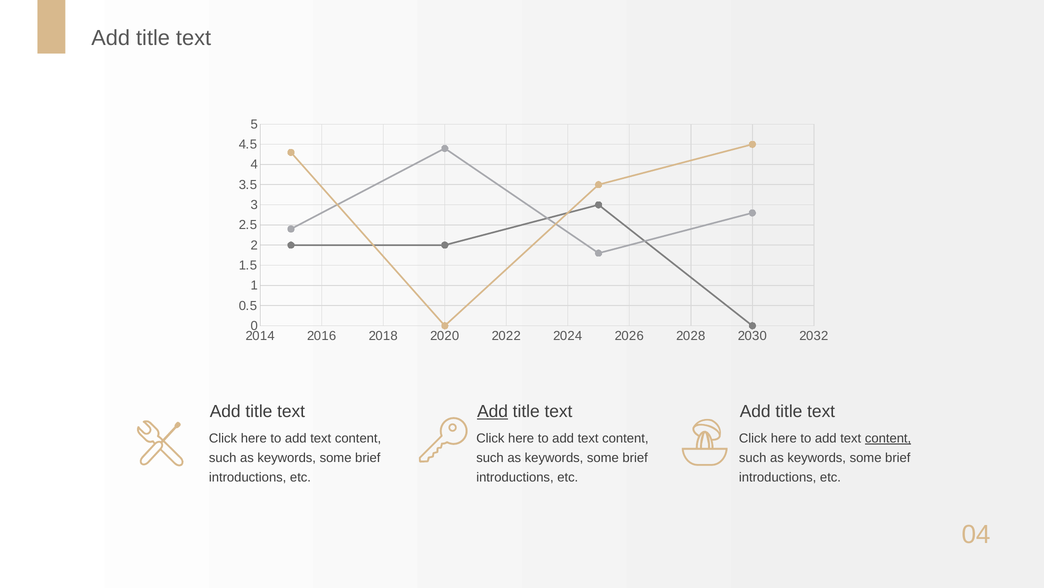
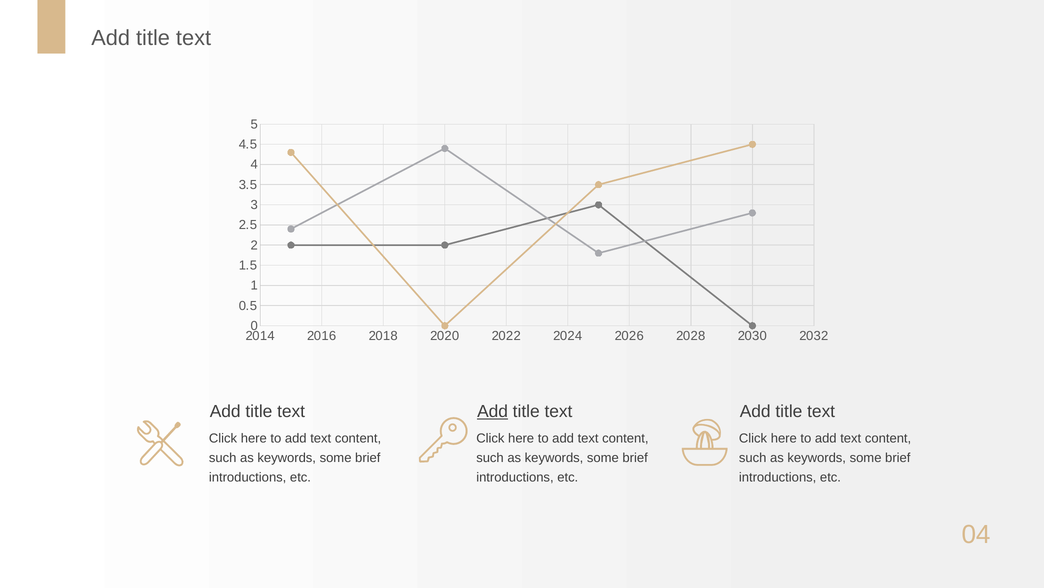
content at (888, 438) underline: present -> none
